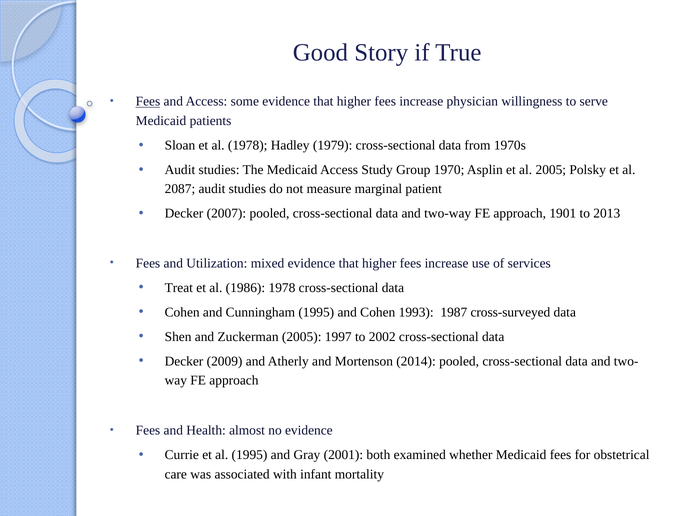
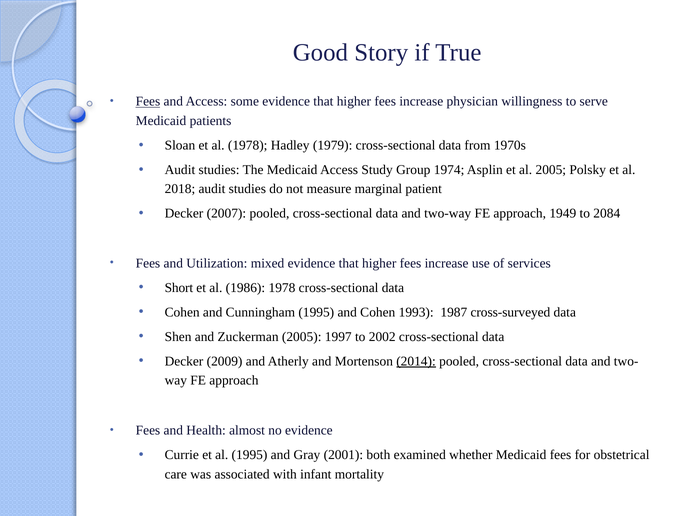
1970: 1970 -> 1974
2087: 2087 -> 2018
1901: 1901 -> 1949
2013: 2013 -> 2084
Treat: Treat -> Short
2014 underline: none -> present
